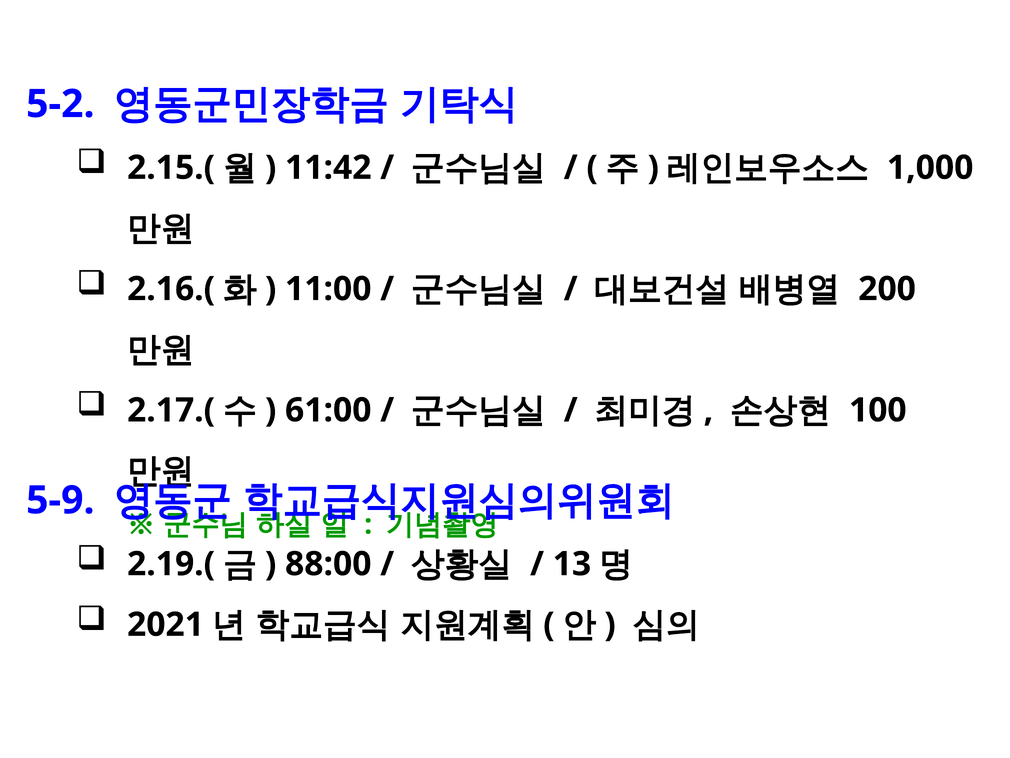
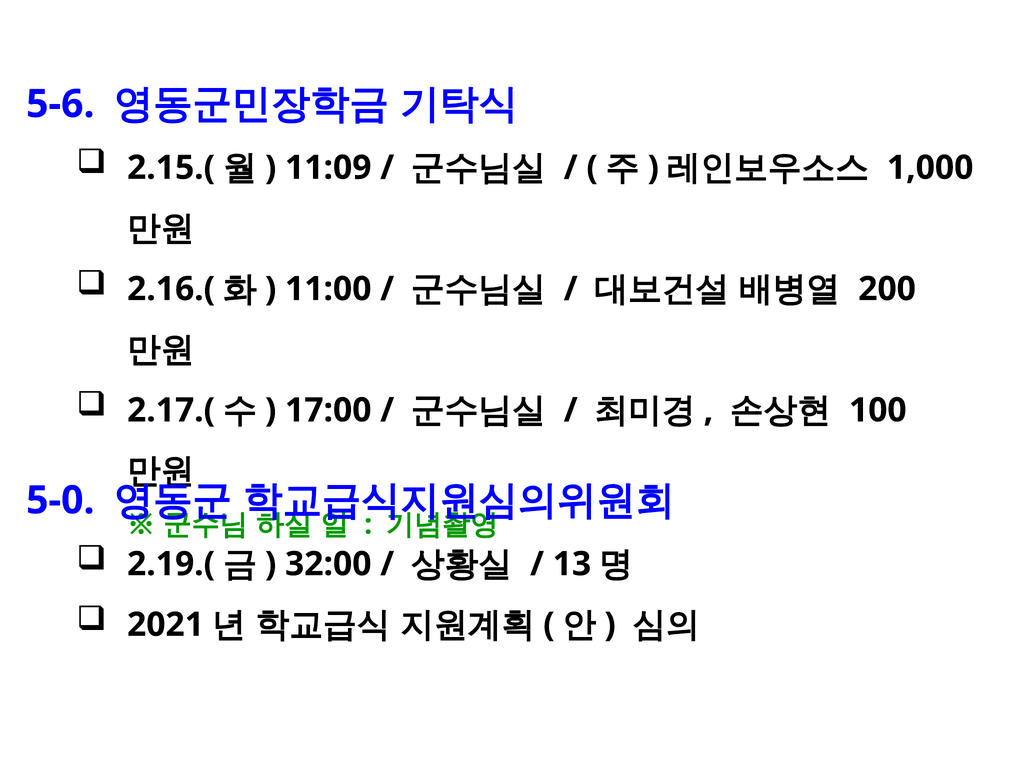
5-2: 5-2 -> 5-6
11:42: 11:42 -> 11:09
61:00: 61:00 -> 17:00
5-9: 5-9 -> 5-0
88:00: 88:00 -> 32:00
